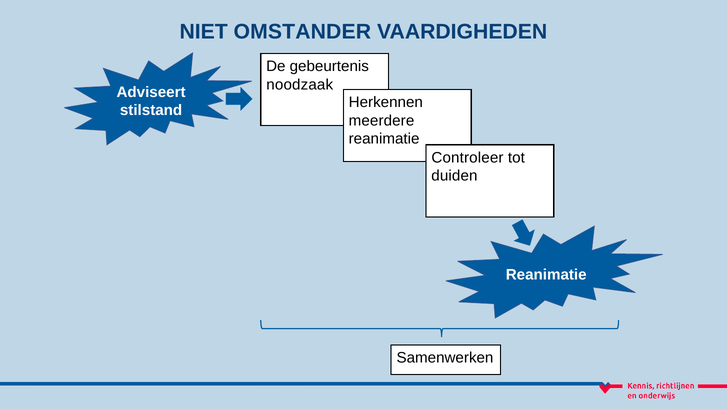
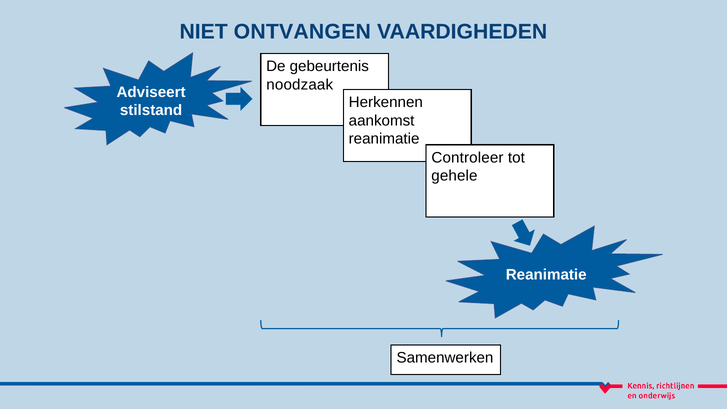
OMSTANDER: OMSTANDER -> ONTVANGEN
meerdere: meerdere -> aankomst
duiden: duiden -> gehele
